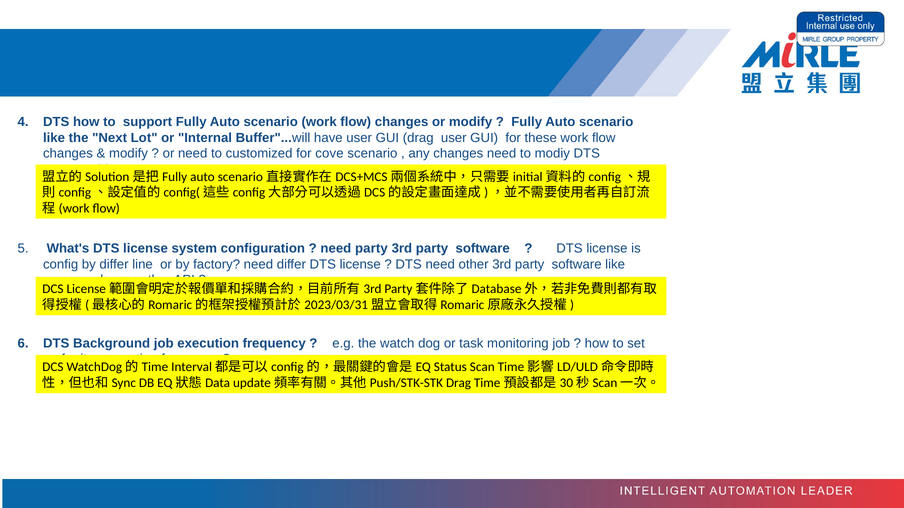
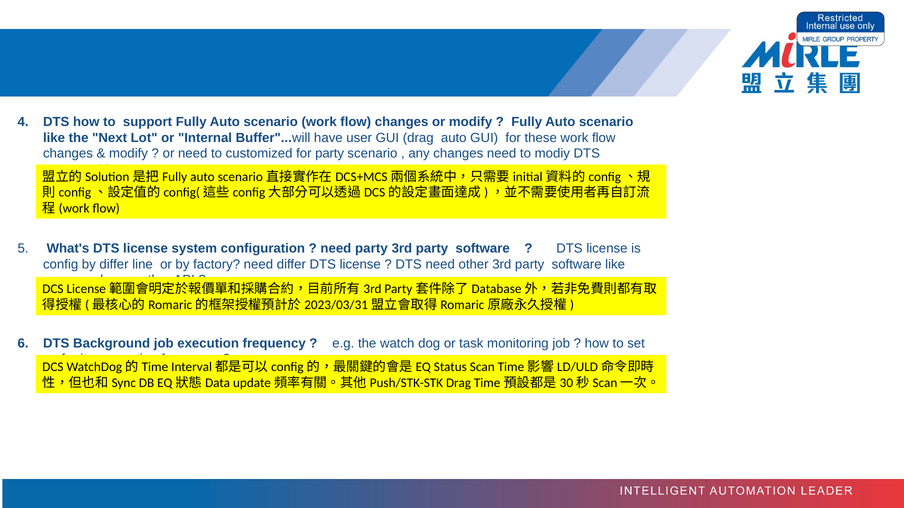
drag user: user -> auto
for cove: cove -> party
